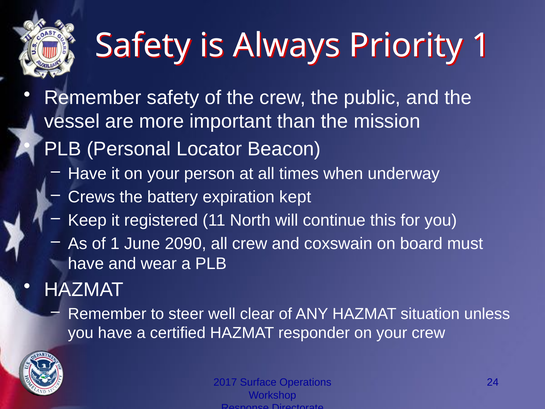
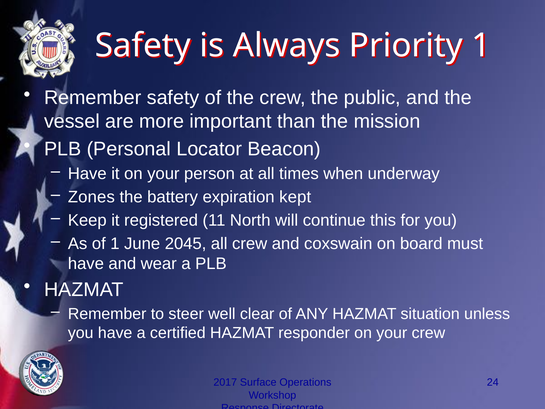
Crews: Crews -> Zones
2090: 2090 -> 2045
